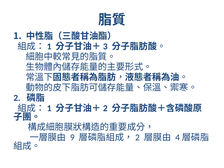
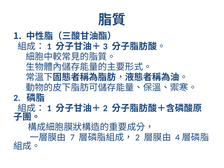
9: 9 -> 7
